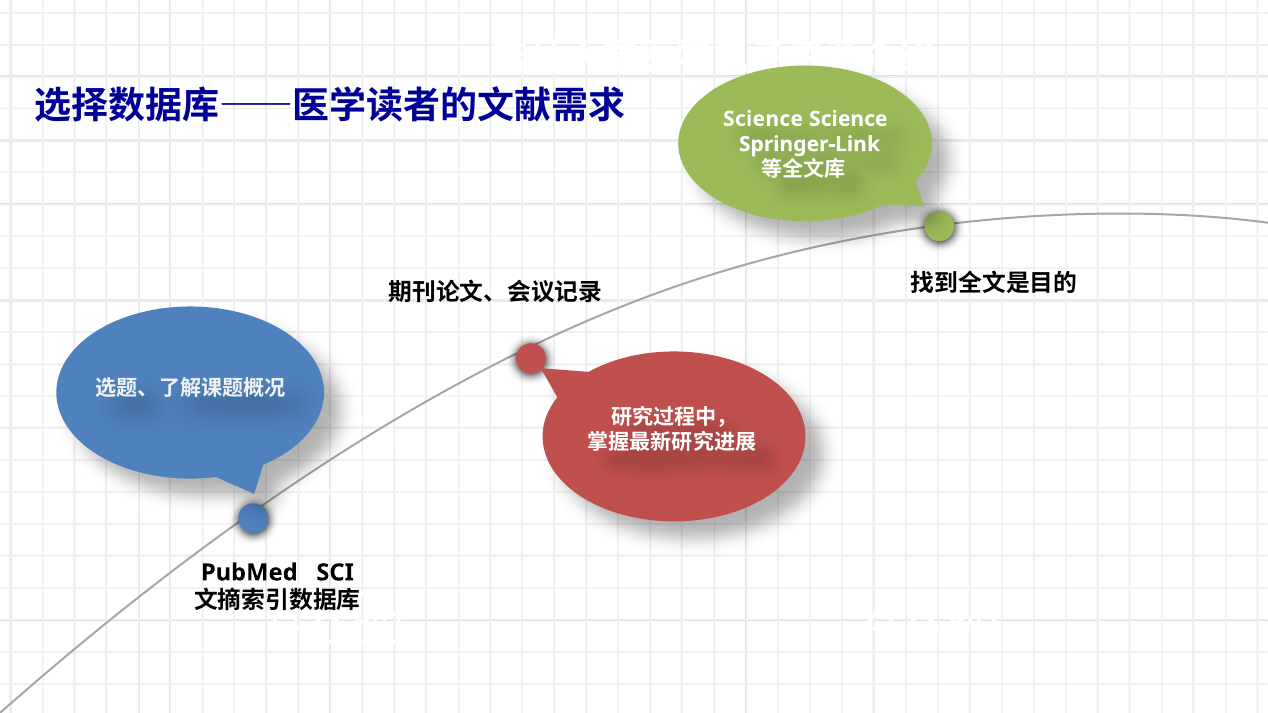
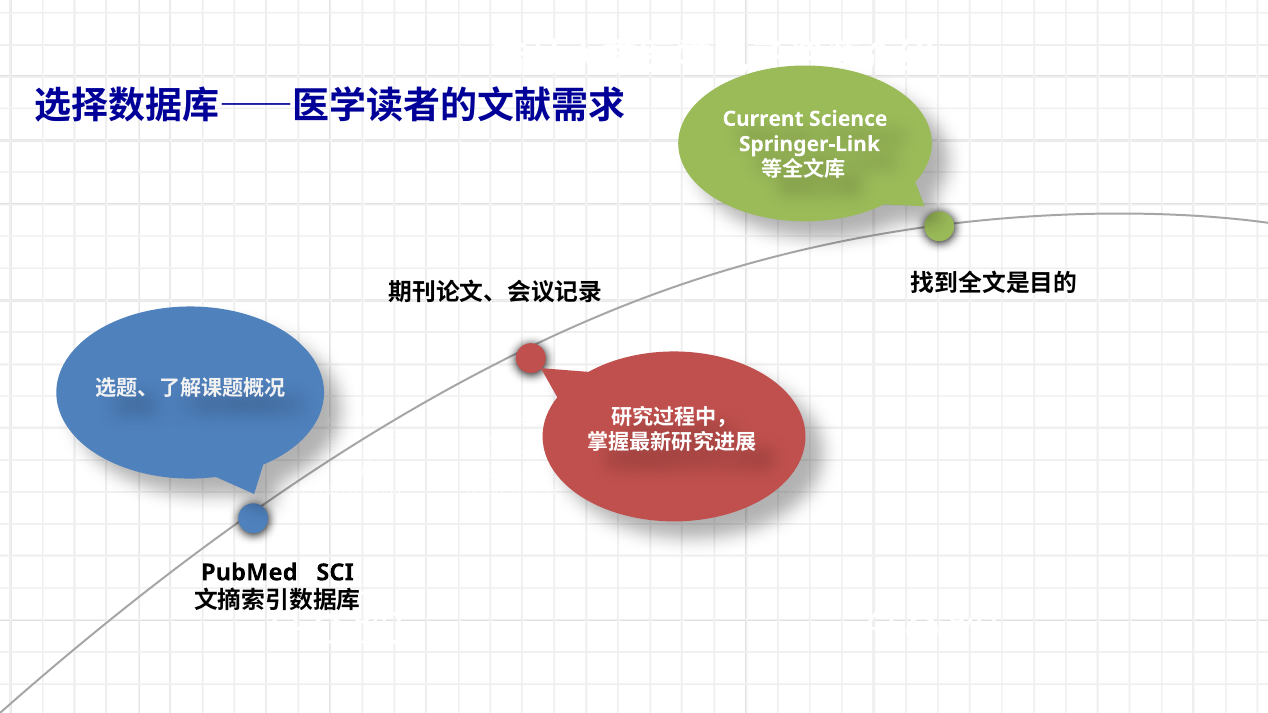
Science at (763, 119): Science -> Current
